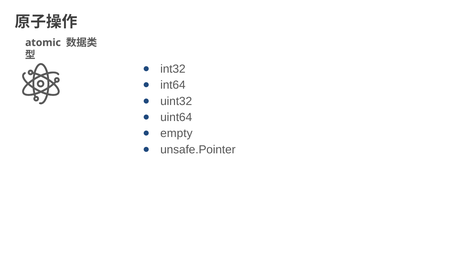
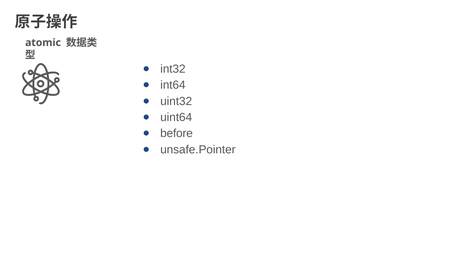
empty: empty -> before
